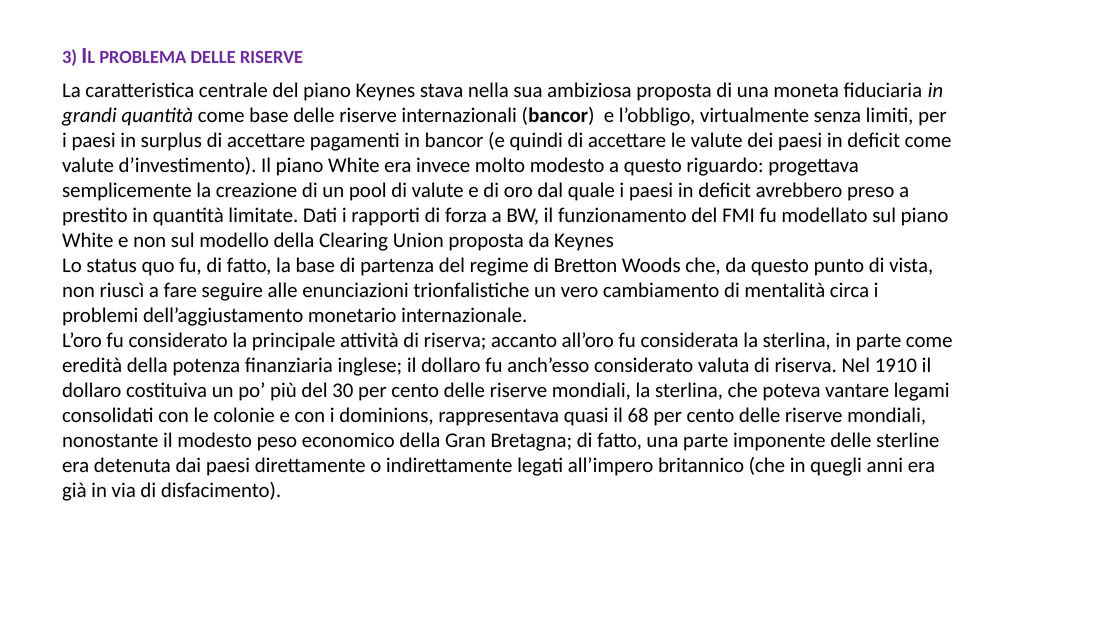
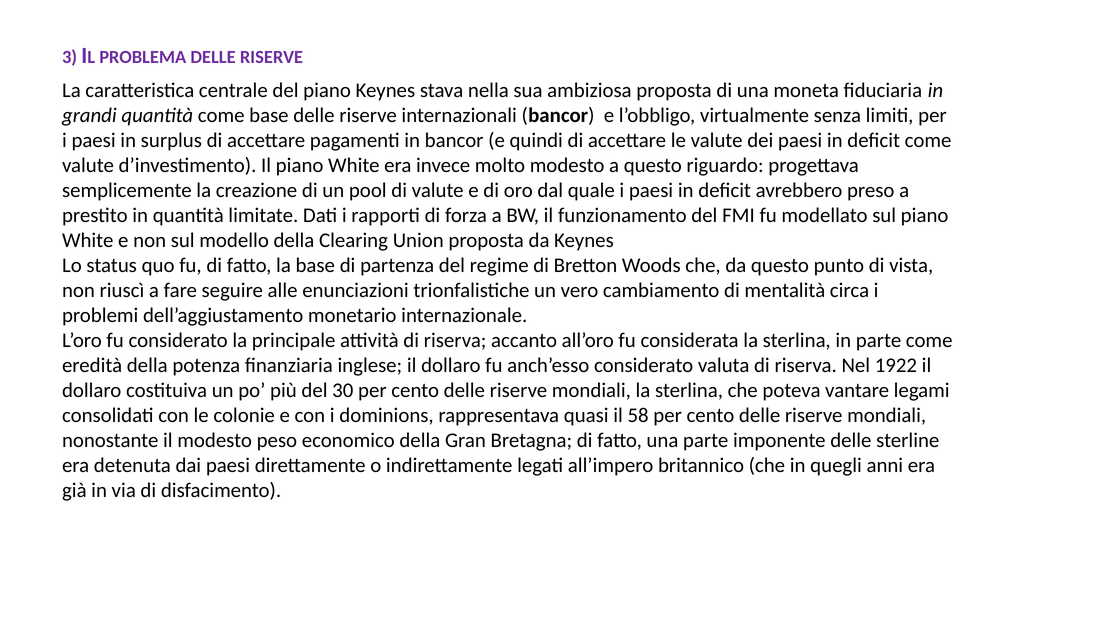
1910: 1910 -> 1922
68: 68 -> 58
